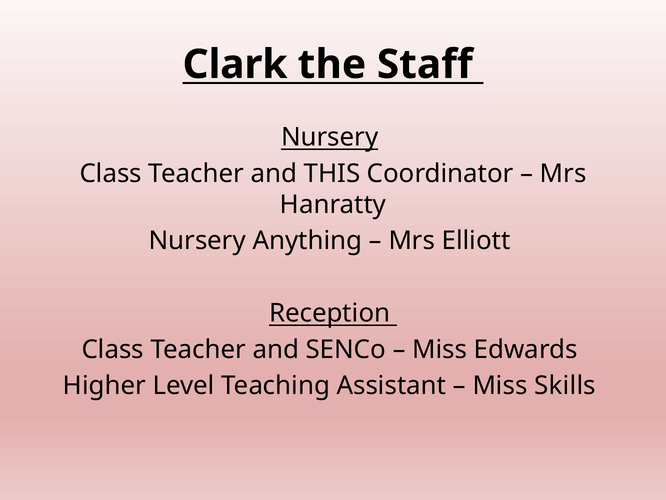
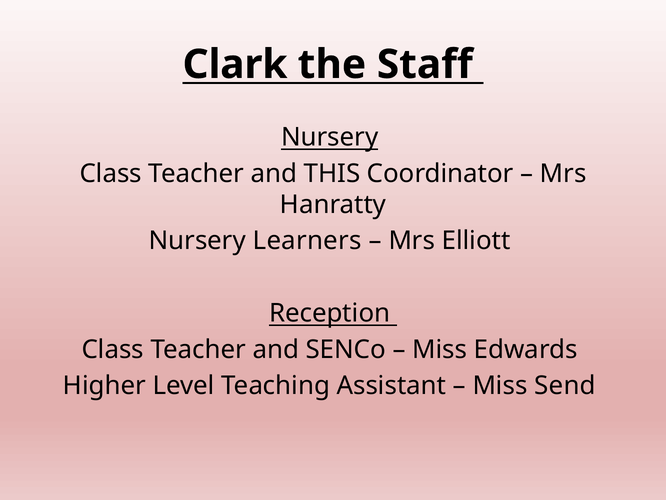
Anything: Anything -> Learners
Skills: Skills -> Send
